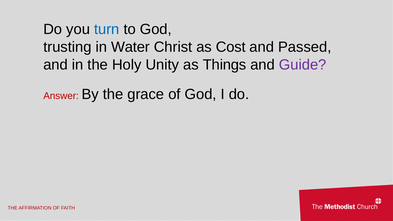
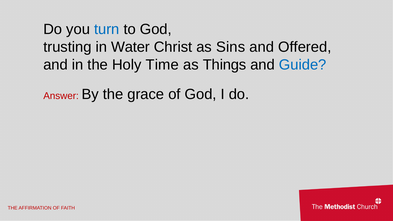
Cost: Cost -> Sins
Passed: Passed -> Offered
Unity: Unity -> Time
Guide colour: purple -> blue
